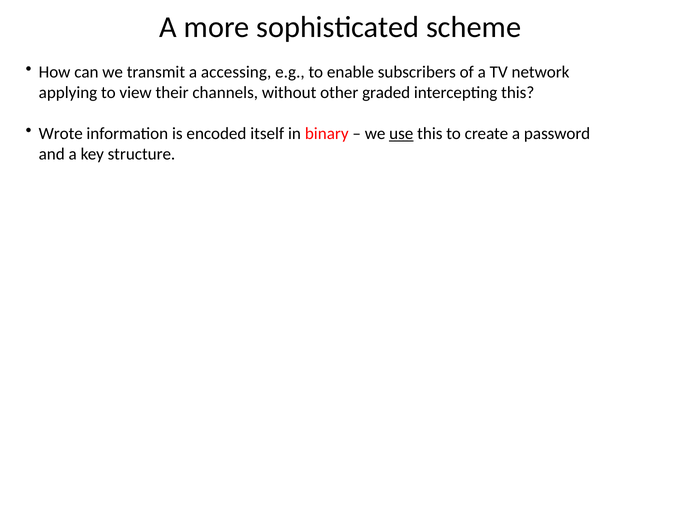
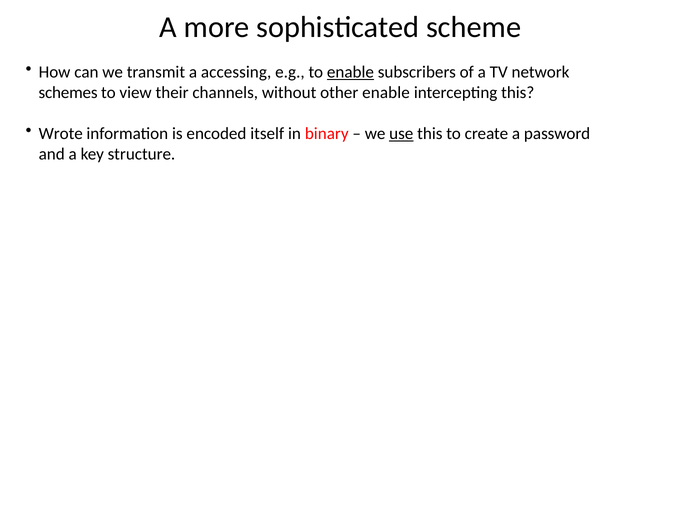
enable at (350, 72) underline: none -> present
applying: applying -> schemes
other graded: graded -> enable
